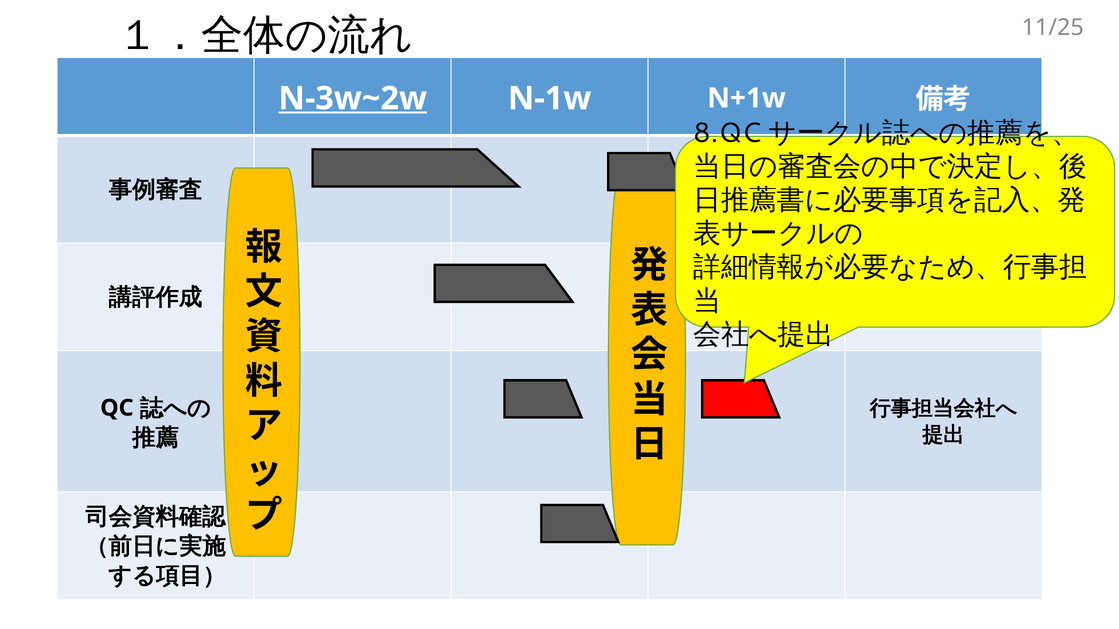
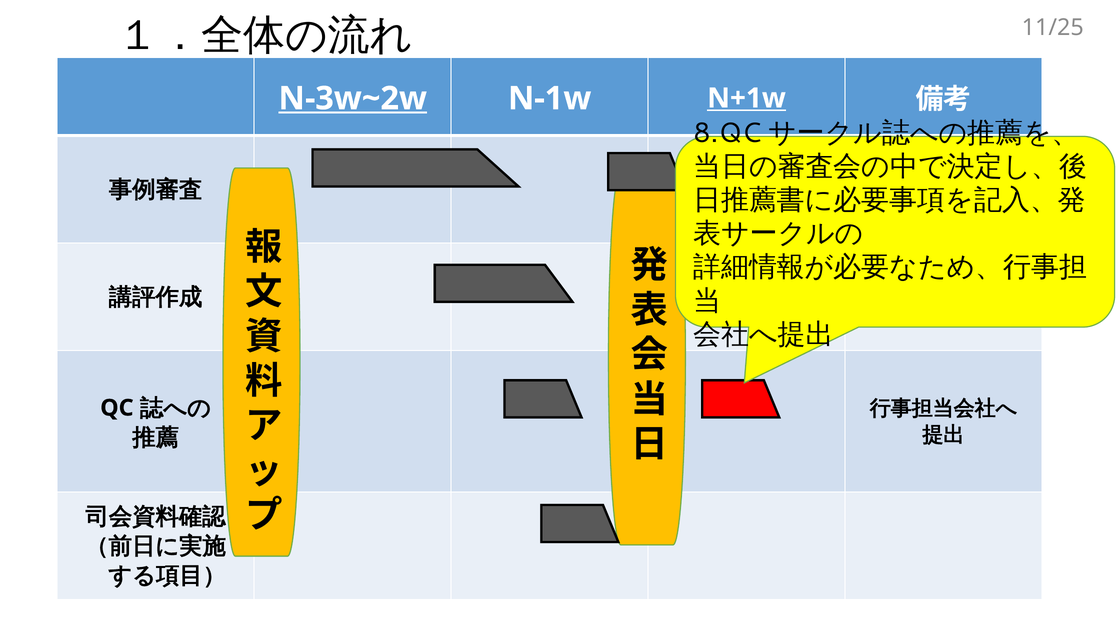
N+1w underline: none -> present
